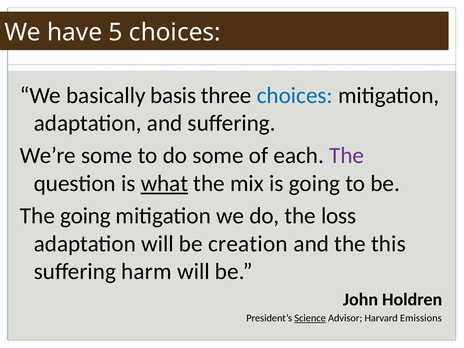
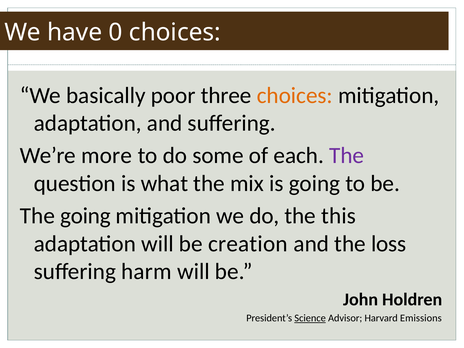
5: 5 -> 0
basis: basis -> poor
choices at (295, 95) colour: blue -> orange
We’re some: some -> more
what underline: present -> none
loss: loss -> this
this: this -> loss
